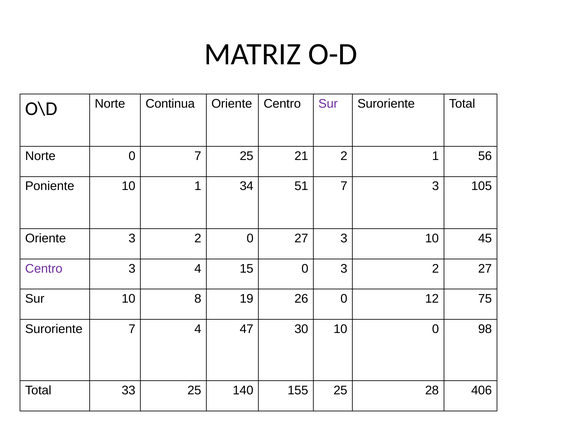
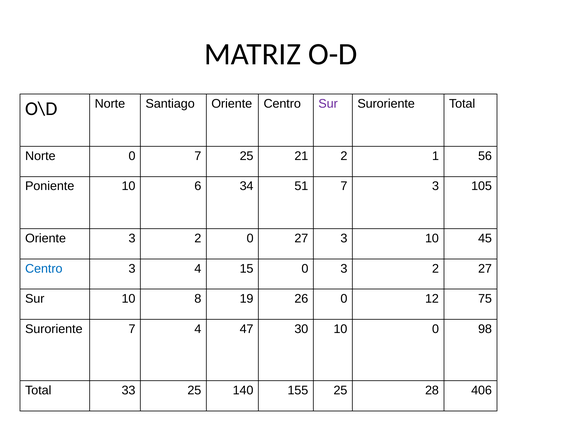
Continua: Continua -> Santiago
10 1: 1 -> 6
Centro at (44, 268) colour: purple -> blue
